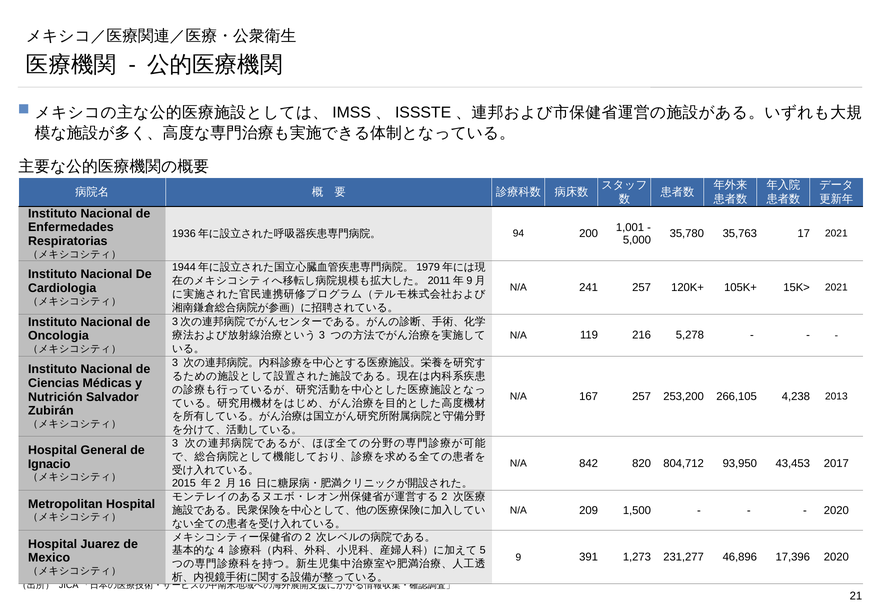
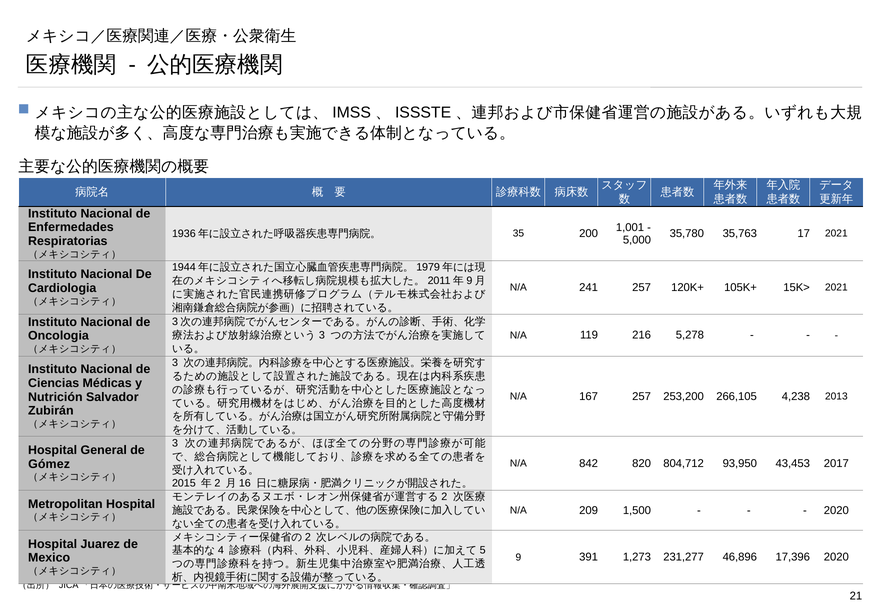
94: 94 -> 35
Ignacio: Ignacio -> Gómez
